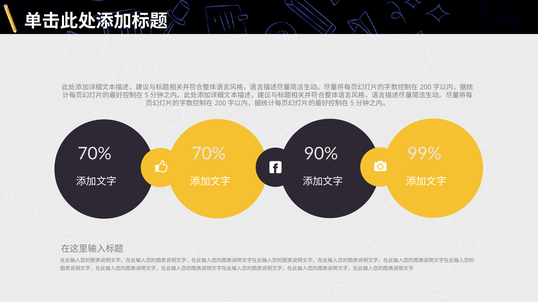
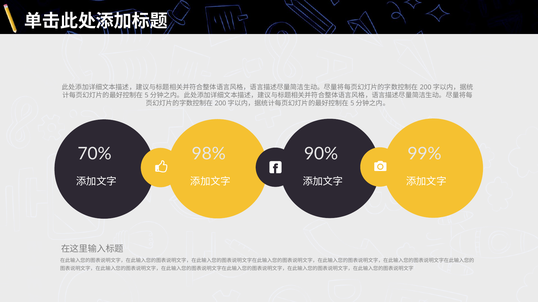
70% at (209, 154): 70% -> 98%
